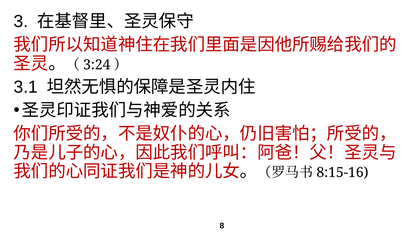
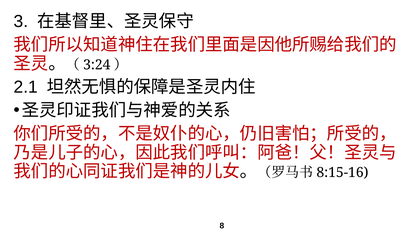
3.1: 3.1 -> 2.1
